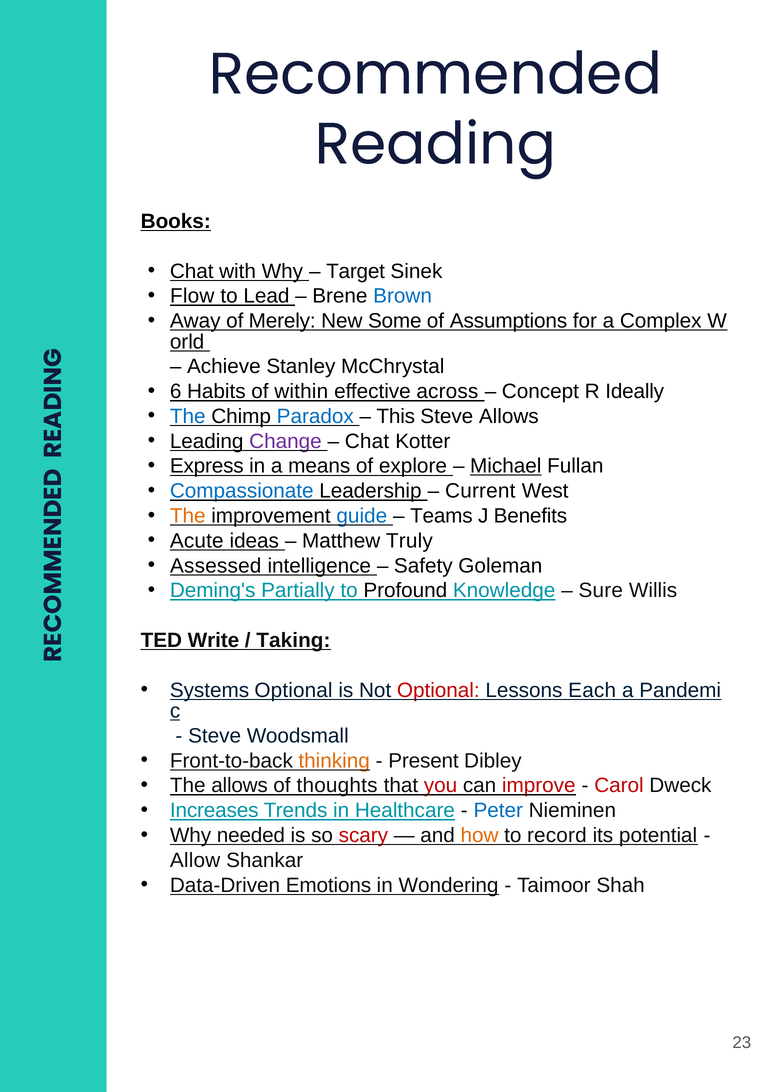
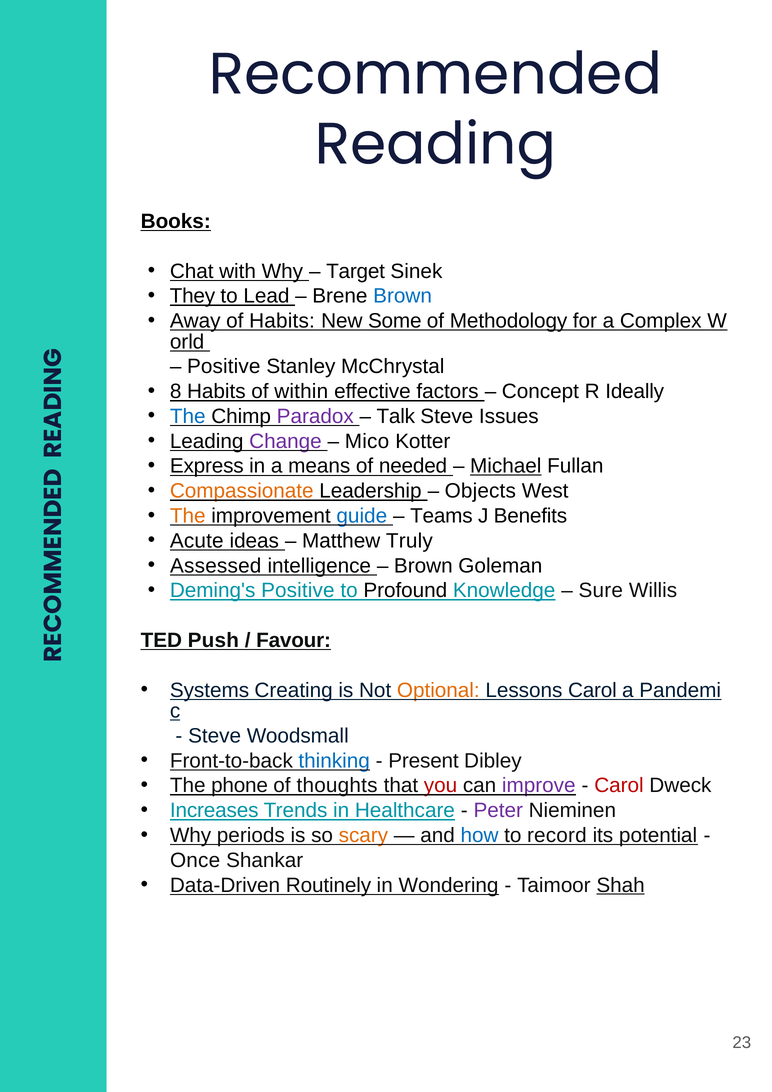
Flow: Flow -> They
of Merely: Merely -> Habits
Assumptions: Assumptions -> Methodology
Achieve at (224, 367): Achieve -> Positive
6: 6 -> 8
across: across -> factors
Paradox colour: blue -> purple
This: This -> Talk
Steve Allows: Allows -> Issues
Chat at (367, 441): Chat -> Mico
explore: explore -> needed
Compassionate colour: blue -> orange
Current: Current -> Objects
Safety at (423, 566): Safety -> Brown
Deming's Partially: Partially -> Positive
Write: Write -> Push
Taking: Taking -> Favour
Systems Optional: Optional -> Creating
Optional at (438, 690) colour: red -> orange
Lessons Each: Each -> Carol
thinking colour: orange -> blue
The allows: allows -> phone
improve colour: red -> purple
Peter colour: blue -> purple
needed: needed -> periods
scary colour: red -> orange
how colour: orange -> blue
Allow: Allow -> Once
Emotions: Emotions -> Routinely
Shah underline: none -> present
